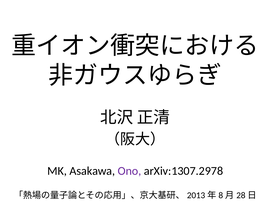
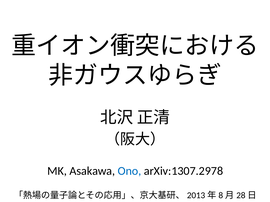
Ono colour: purple -> blue
